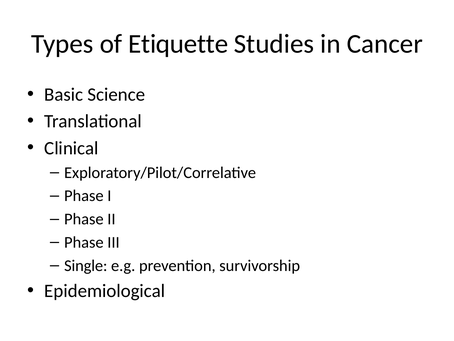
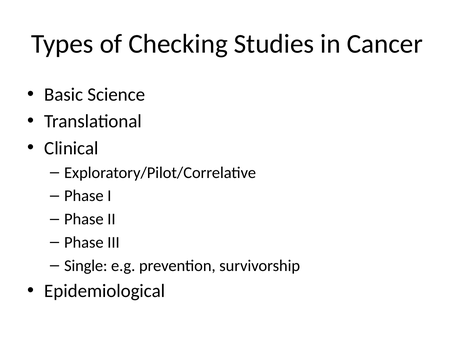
Etiquette: Etiquette -> Checking
